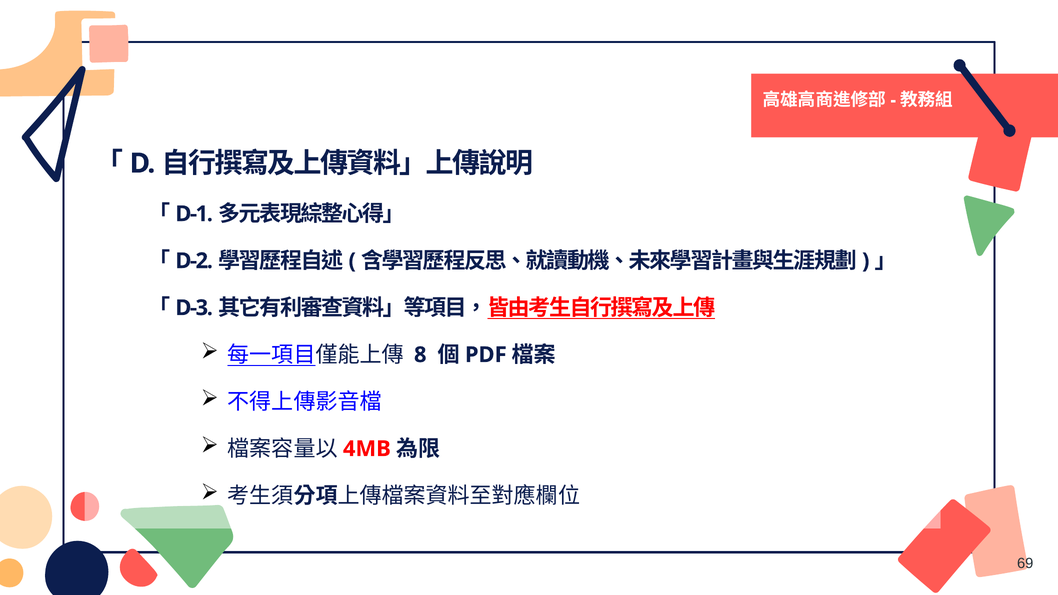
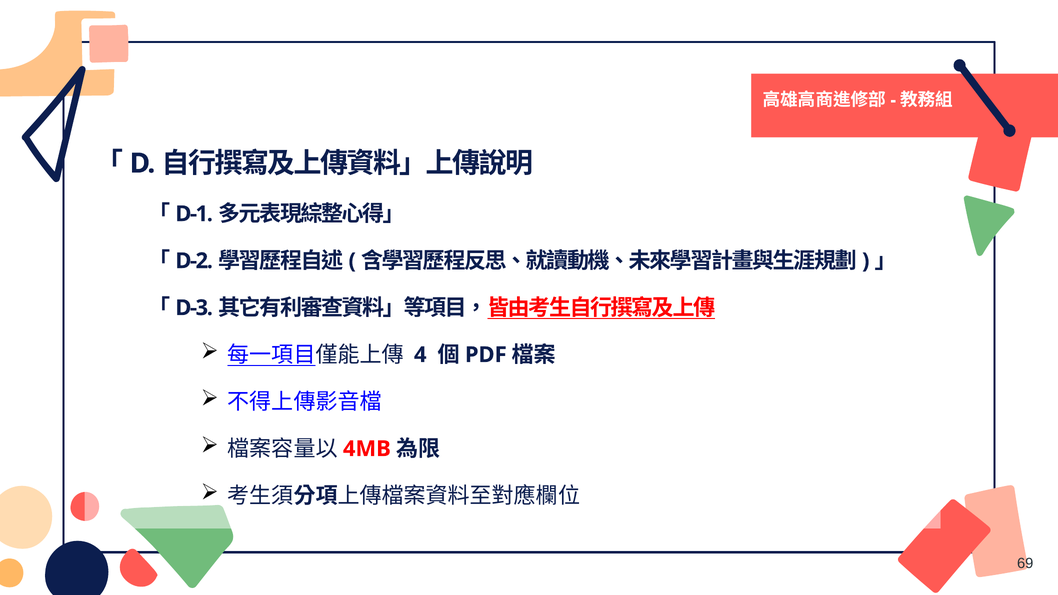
8: 8 -> 4
